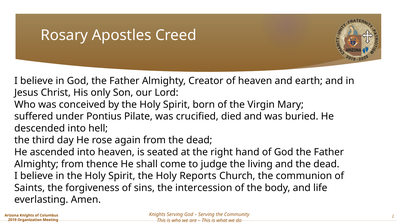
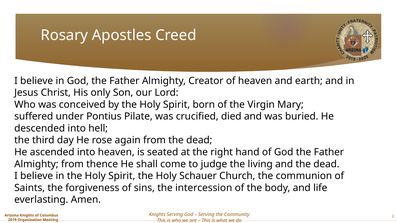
Reports: Reports -> Schauer
